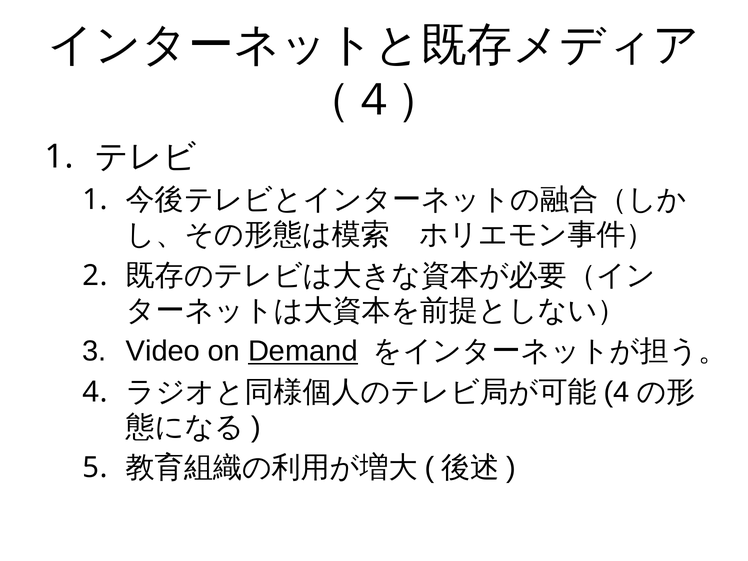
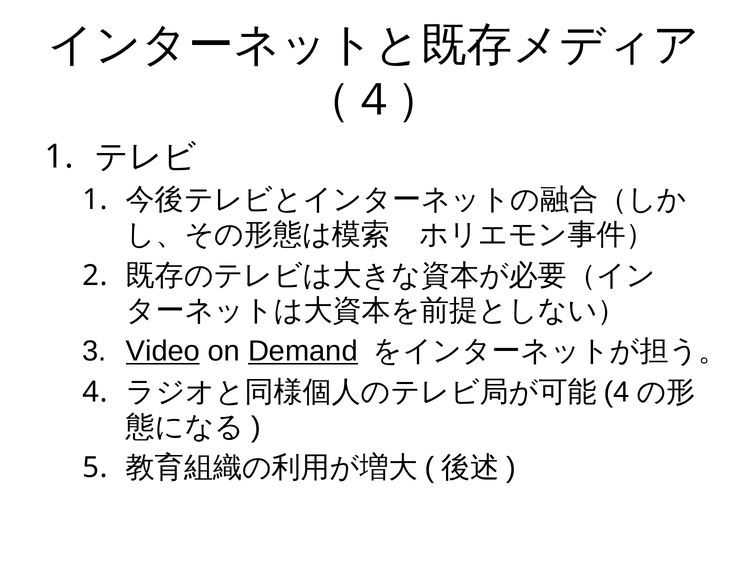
Video underline: none -> present
